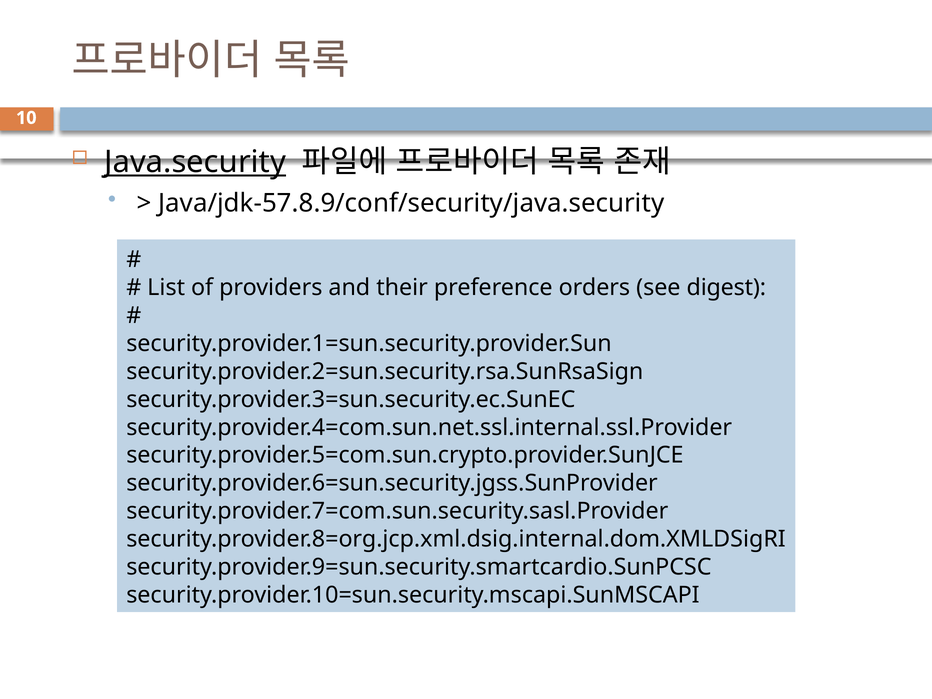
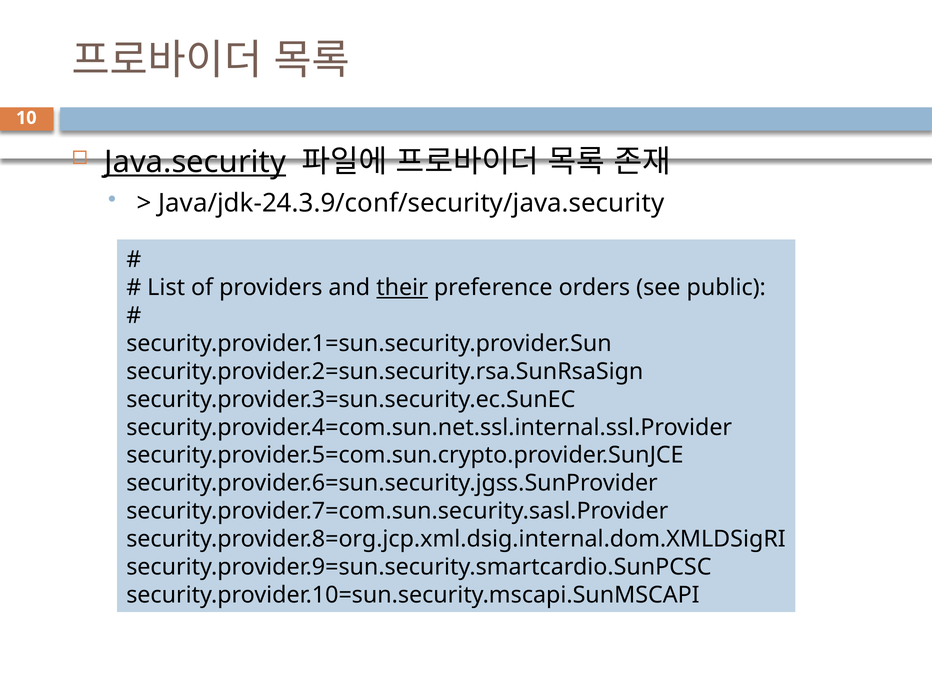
Java/jdk-57.8.9/conf/security/java.security: Java/jdk-57.8.9/conf/security/java.security -> Java/jdk-24.3.9/conf/security/java.security
their underline: none -> present
digest: digest -> public
